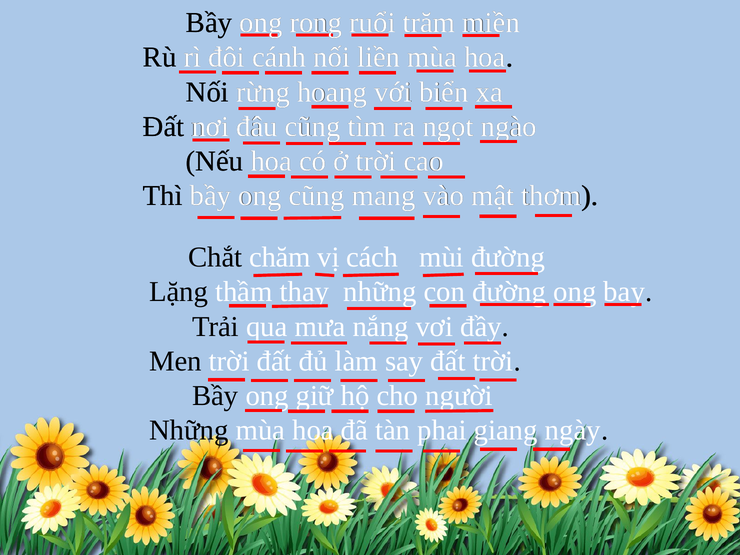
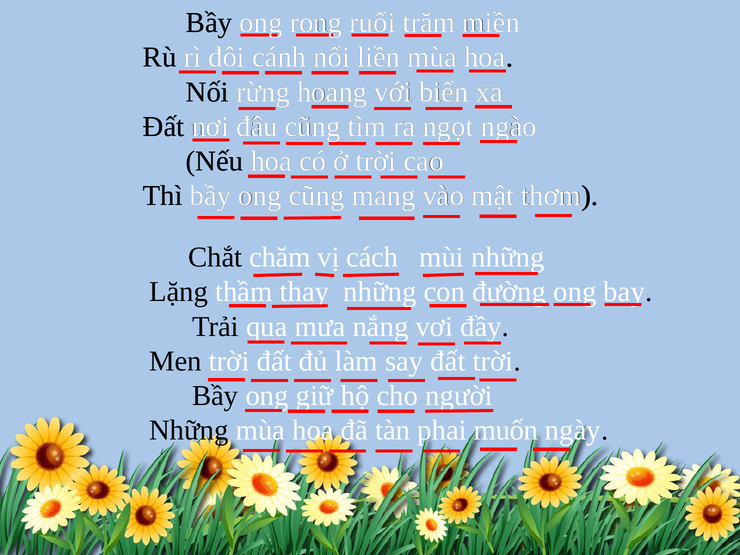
mùi đường: đường -> những
giang: giang -> muốn
